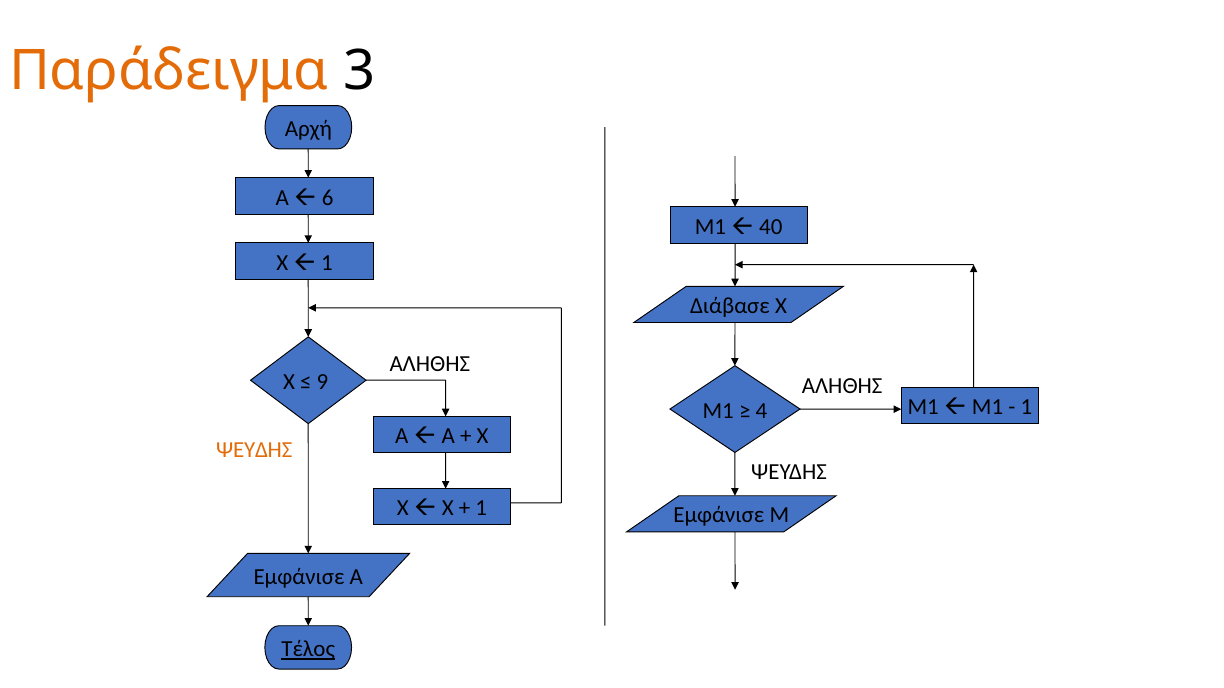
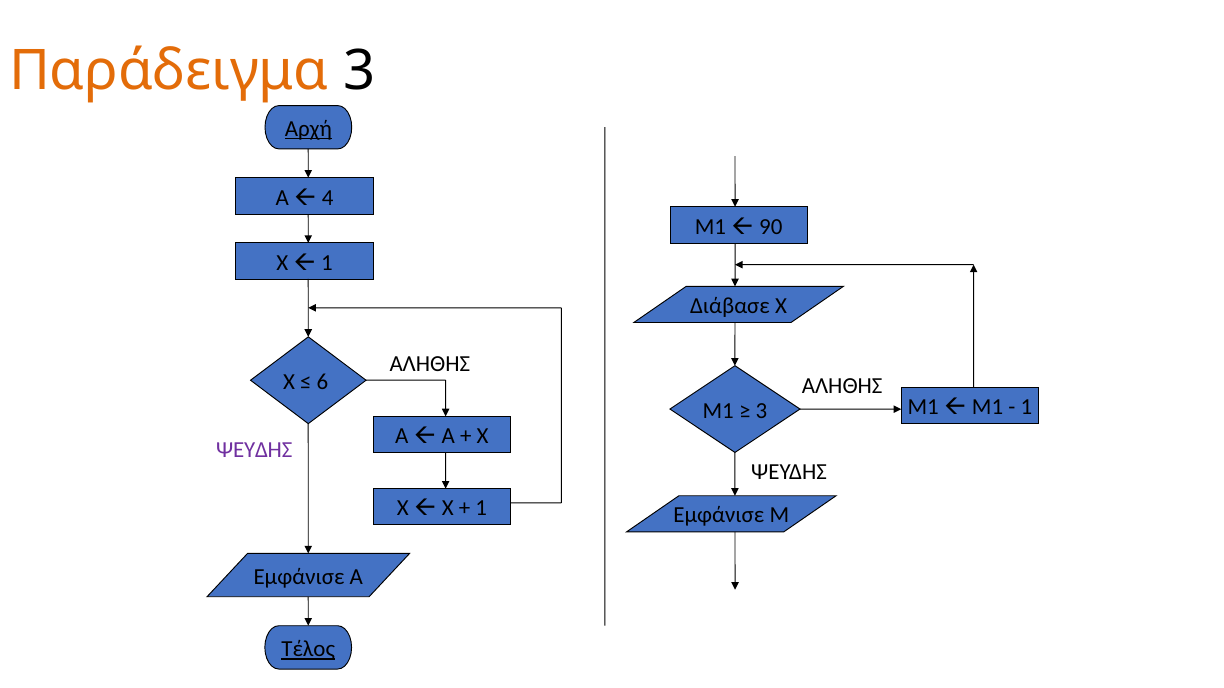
Αρχή underline: none -> present
6: 6 -> 4
40: 40 -> 90
9: 9 -> 6
4 at (761, 411): 4 -> 3
ΨΕΥΔΗΣ at (254, 450) colour: orange -> purple
